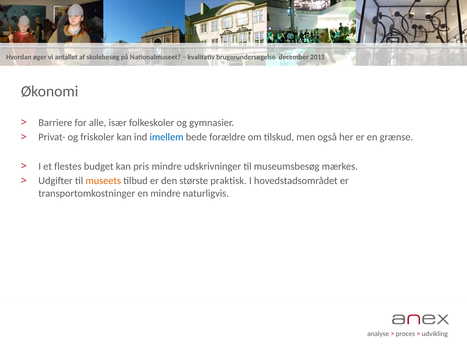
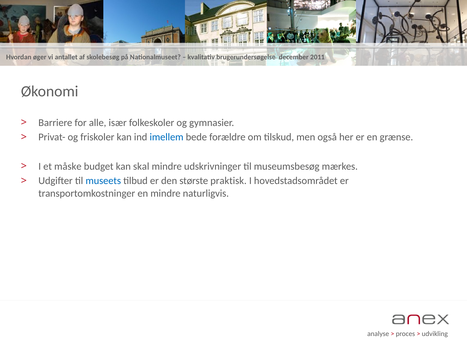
flestes: flestes -> måske
pris: pris -> skal
museets colour: orange -> blue
